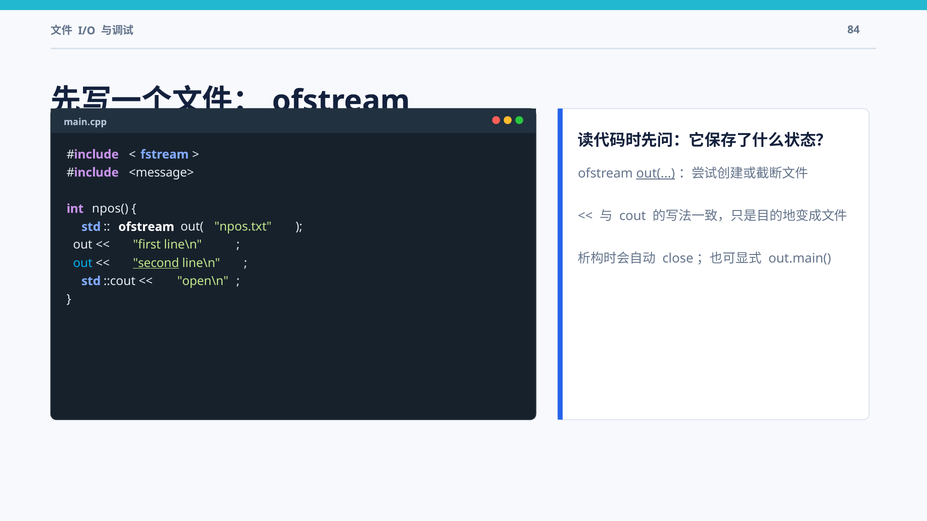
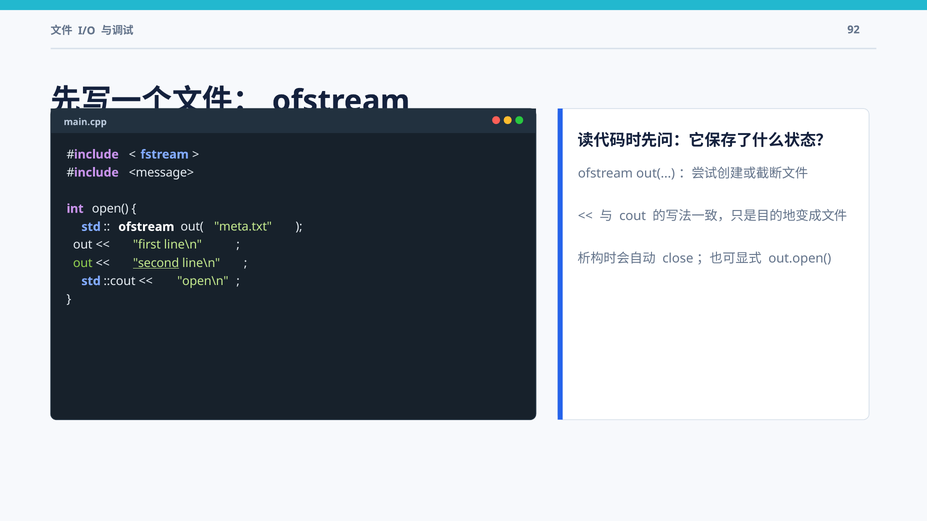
84: 84 -> 92
out( at (656, 174) underline: present -> none
npos(: npos( -> open(
npos.txt: npos.txt -> meta.txt
out.main(: out.main( -> out.open(
out at (83, 263) colour: light blue -> light green
